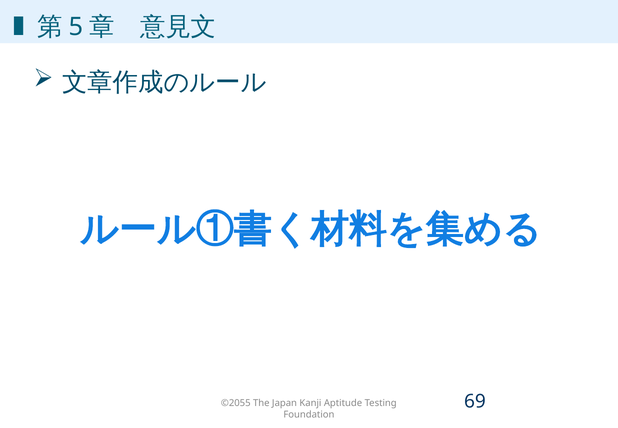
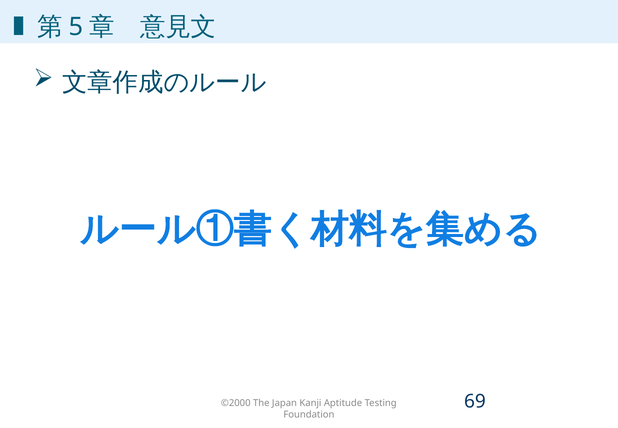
©2055: ©2055 -> ©2000
